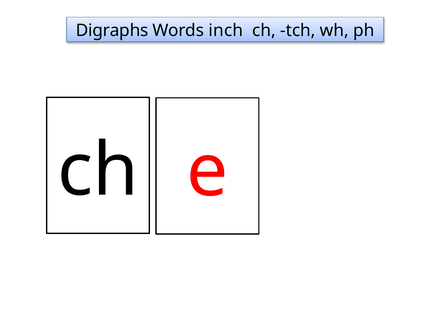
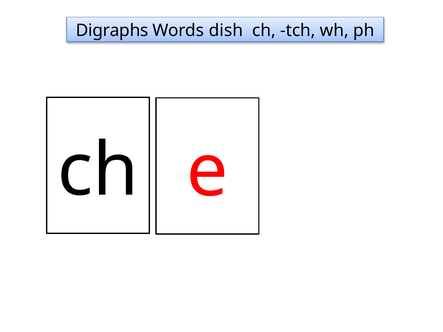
inch: inch -> dish
